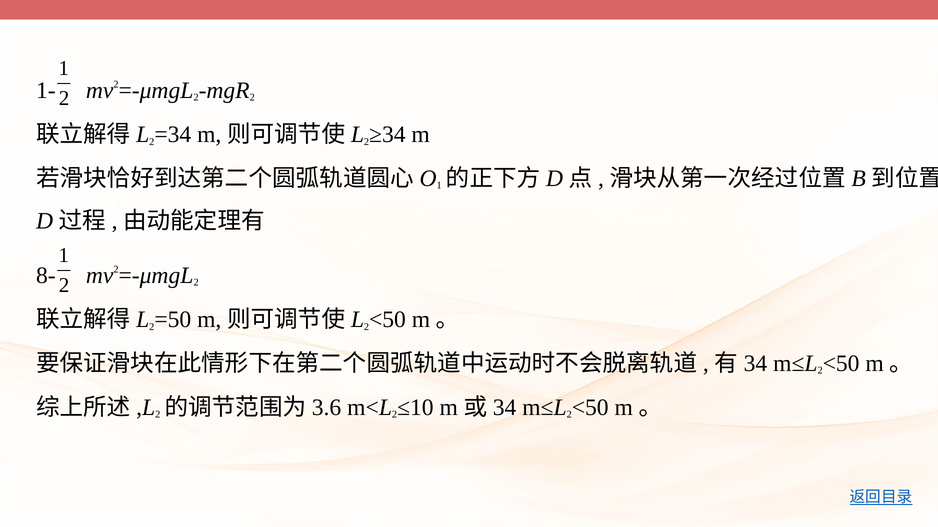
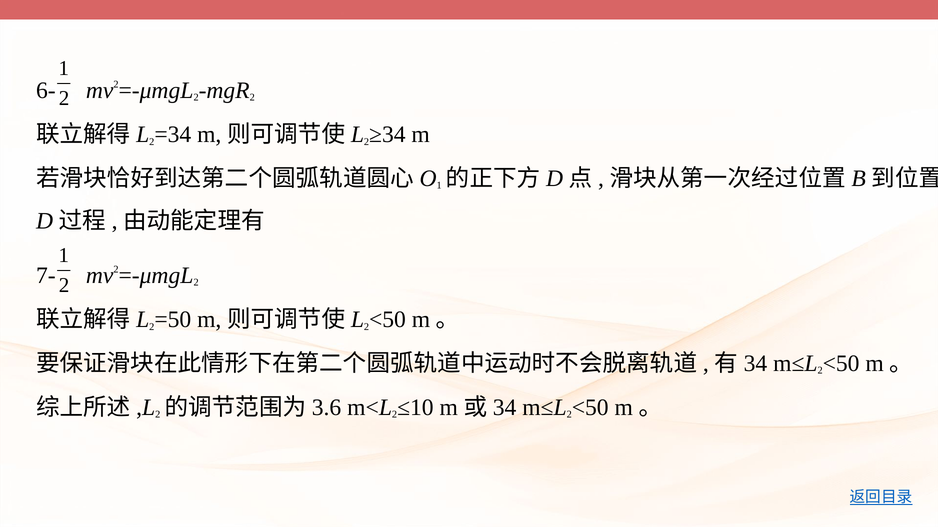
1-: 1- -> 6-
8-: 8- -> 7-
